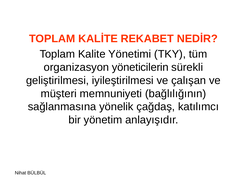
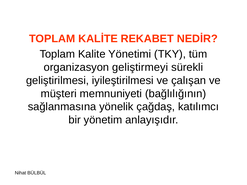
yöneticilerin: yöneticilerin -> geliştirmeyi
